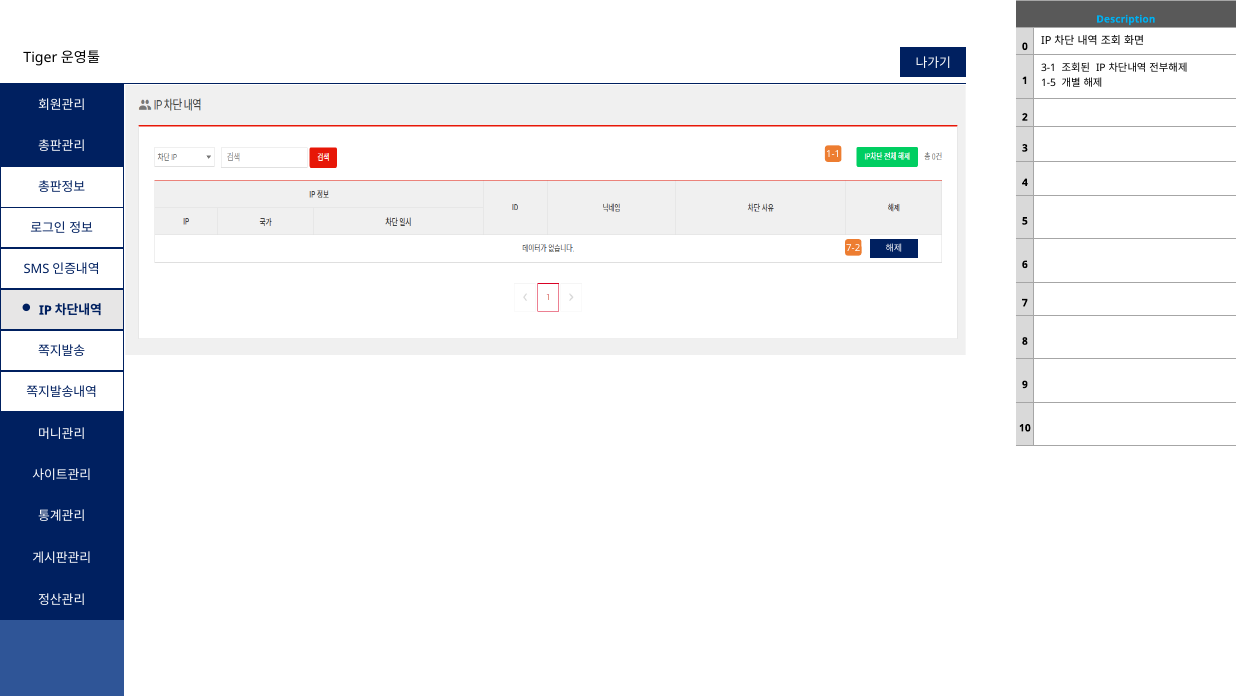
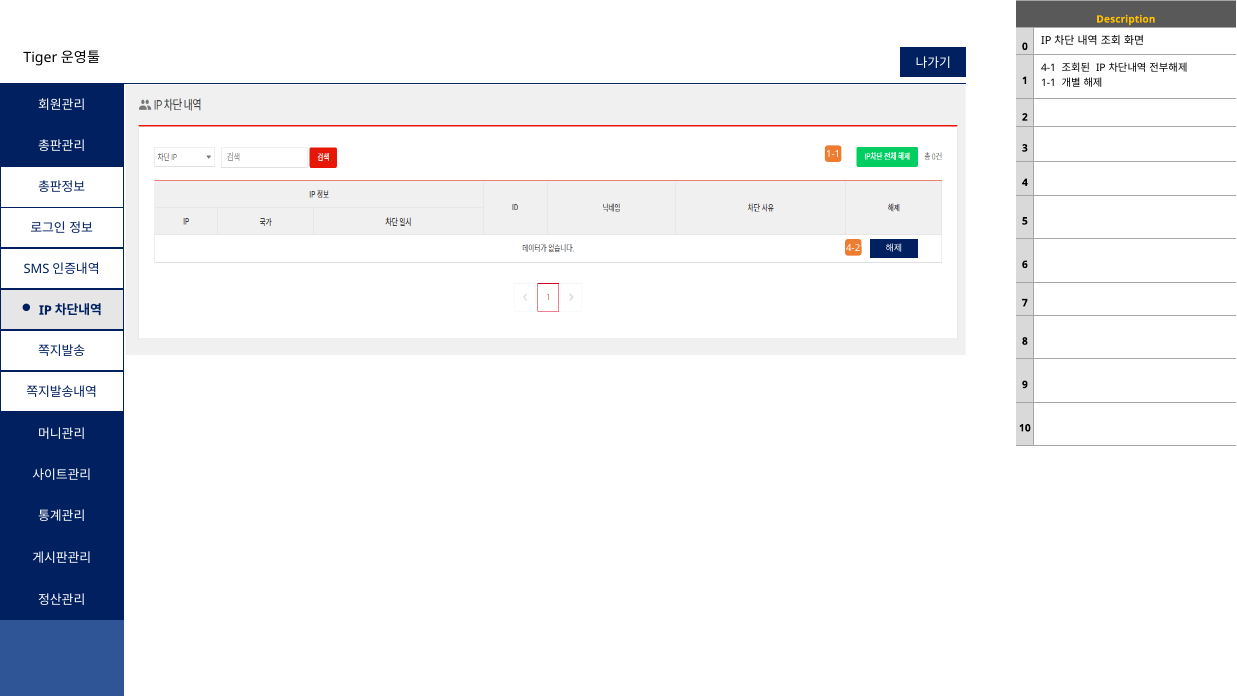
Description colour: light blue -> yellow
3-1: 3-1 -> 4-1
1-5 at (1049, 83): 1-5 -> 1-1
7-2: 7-2 -> 4-2
